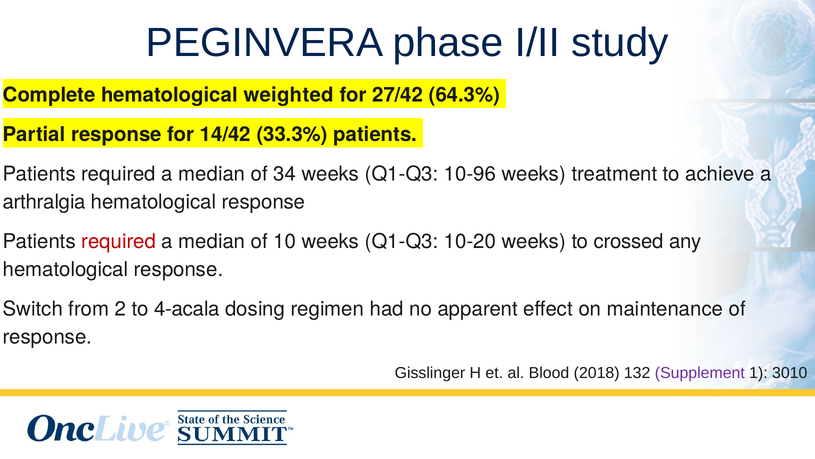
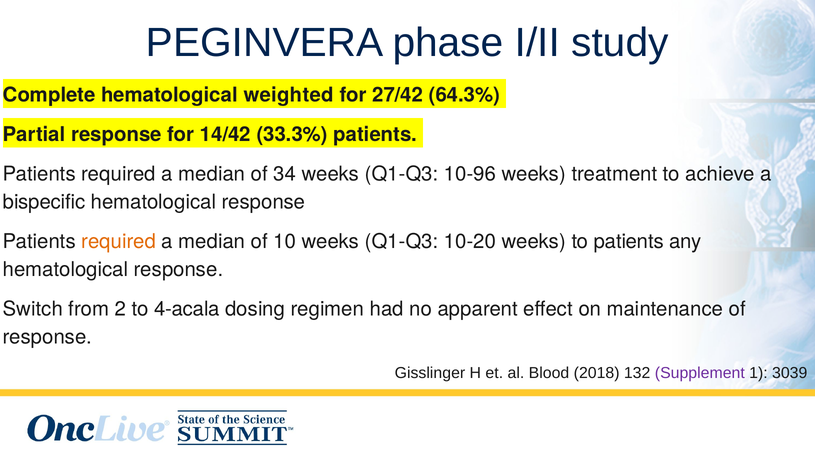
arthralgia: arthralgia -> bispecific
required at (119, 241) colour: red -> orange
to crossed: crossed -> patients
3010: 3010 -> 3039
